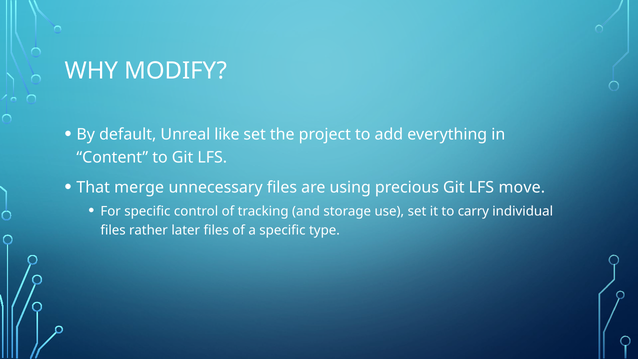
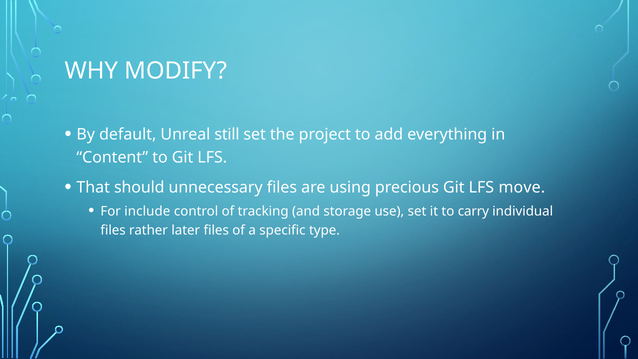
like: like -> still
merge: merge -> should
For specific: specific -> include
